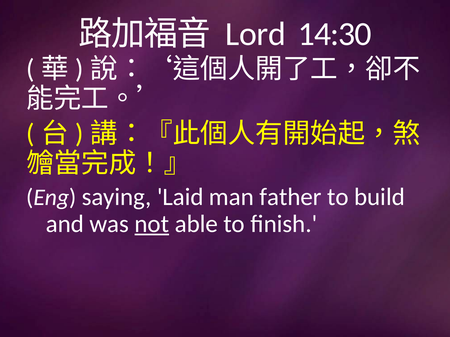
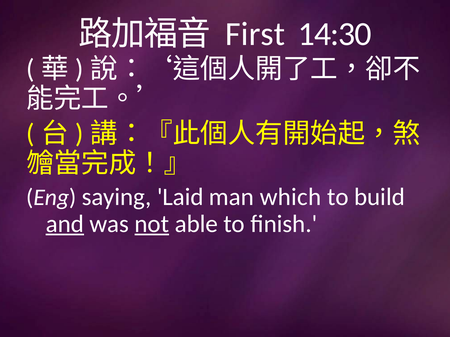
Lord: Lord -> First
father: father -> which
and underline: none -> present
